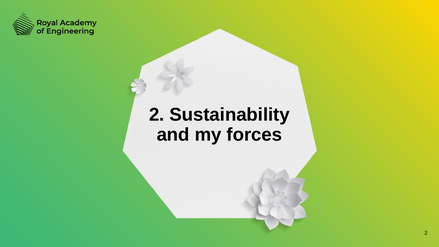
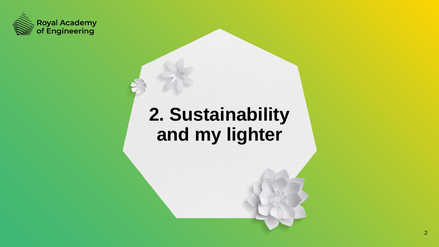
forces: forces -> lighter
